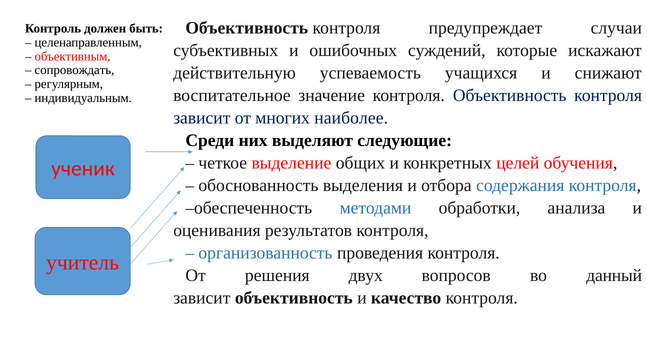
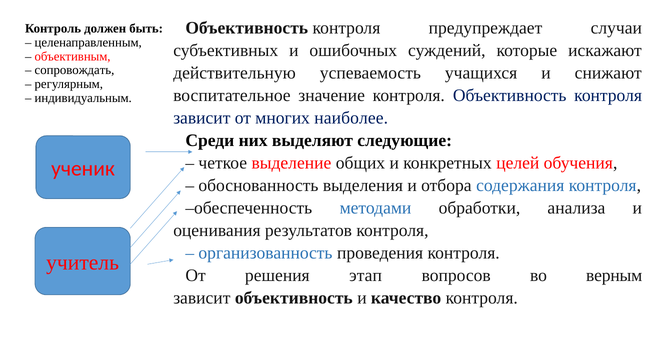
двух: двух -> этап
данный: данный -> верным
